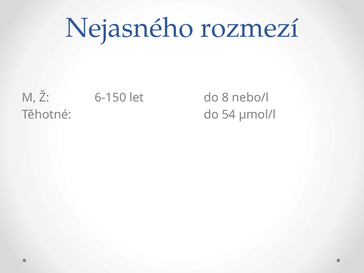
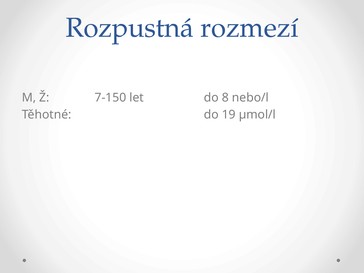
Nejasného: Nejasného -> Rozpustná
6-150: 6-150 -> 7-150
54: 54 -> 19
